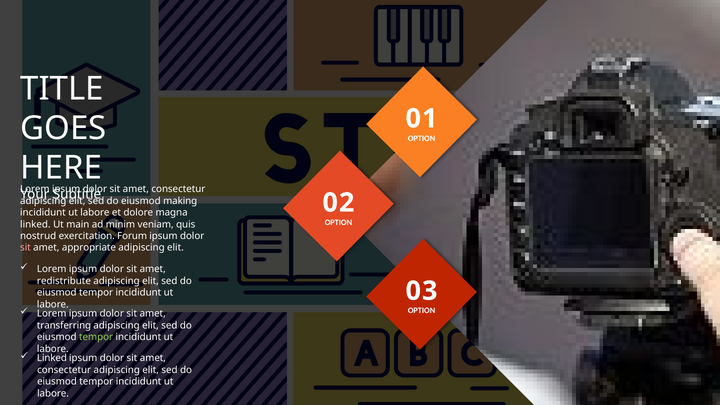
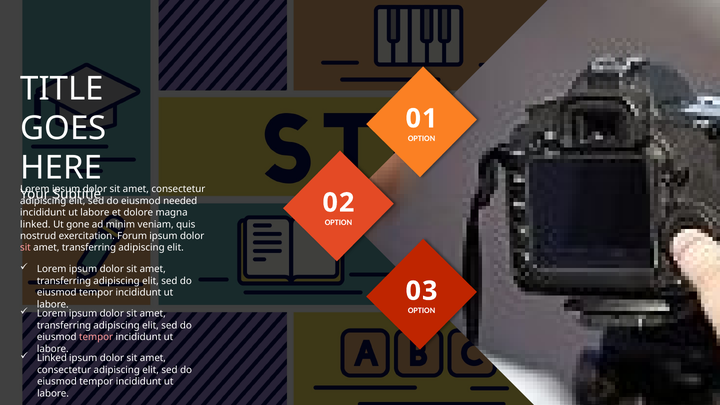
making: making -> needed
main: main -> gone
appropriate at (89, 248): appropriate -> transferring
redistribute at (64, 281): redistribute -> transferring
tempor at (96, 337) colour: light green -> pink
